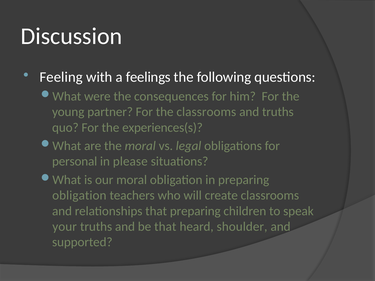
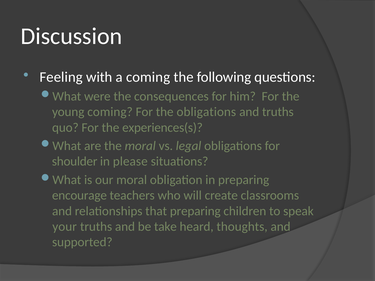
a feelings: feelings -> coming
young partner: partner -> coming
the classrooms: classrooms -> obligations
personal: personal -> shoulder
obligation at (79, 196): obligation -> encourage
be that: that -> take
shoulder: shoulder -> thoughts
